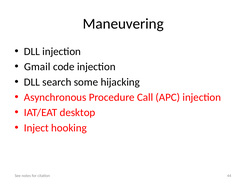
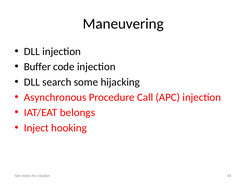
Gmail: Gmail -> Buffer
desktop: desktop -> belongs
